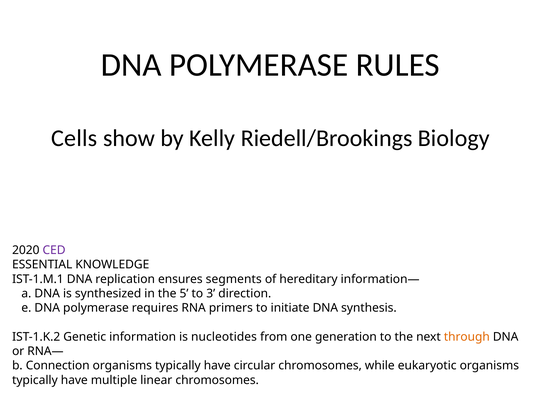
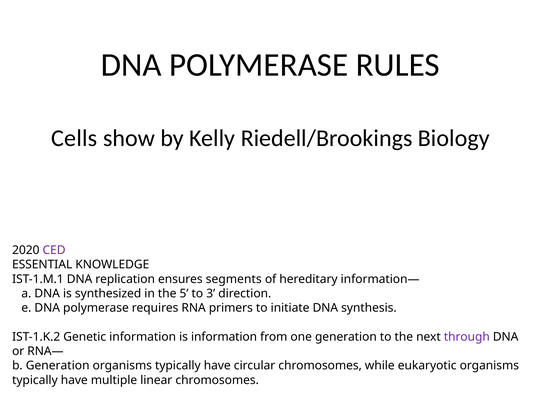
is nucleotides: nucleotides -> information
through colour: orange -> purple
b Connection: Connection -> Generation
